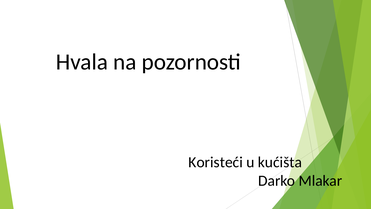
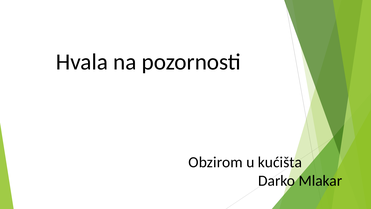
Koristeći: Koristeći -> Obzirom
